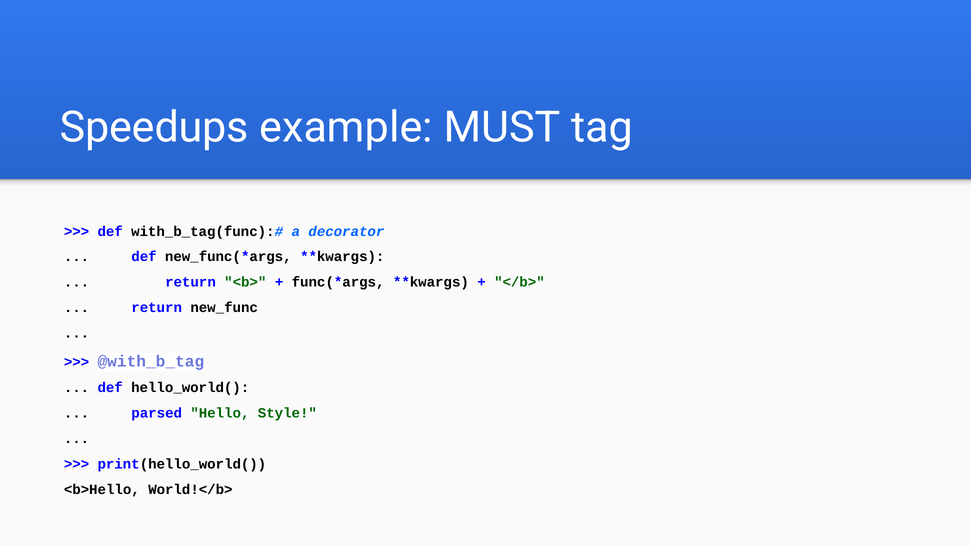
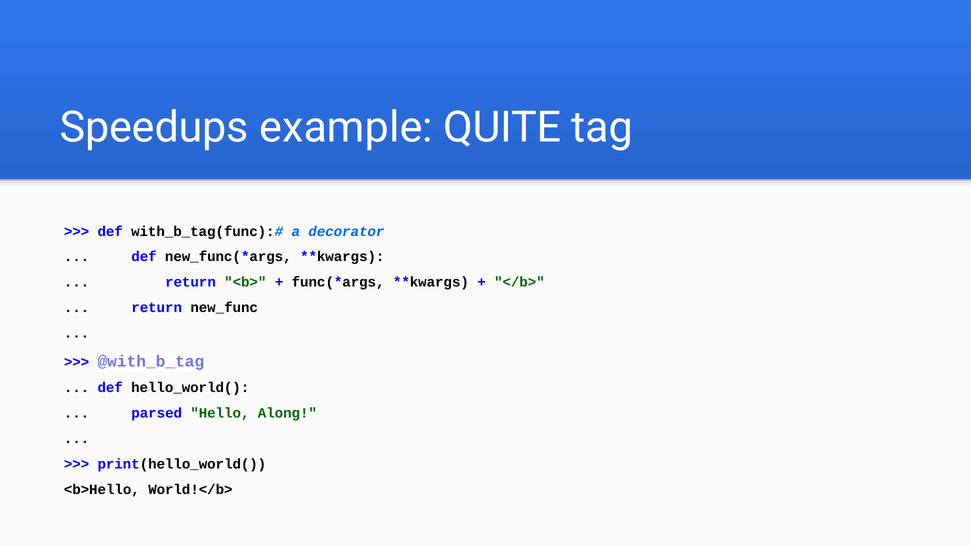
MUST: MUST -> QUITE
Style: Style -> Along
